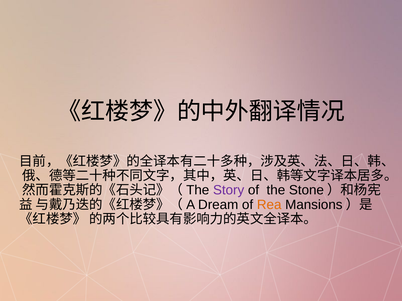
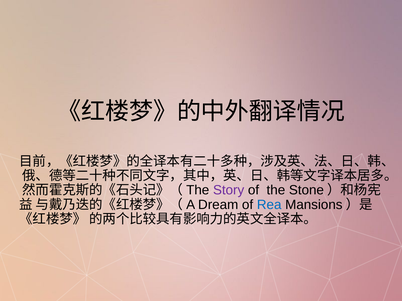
Rea colour: orange -> blue
